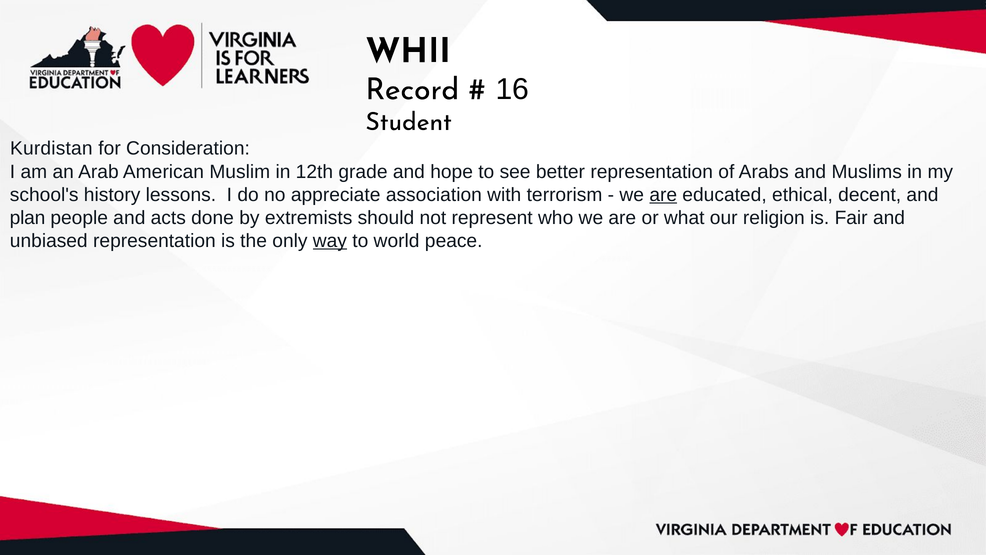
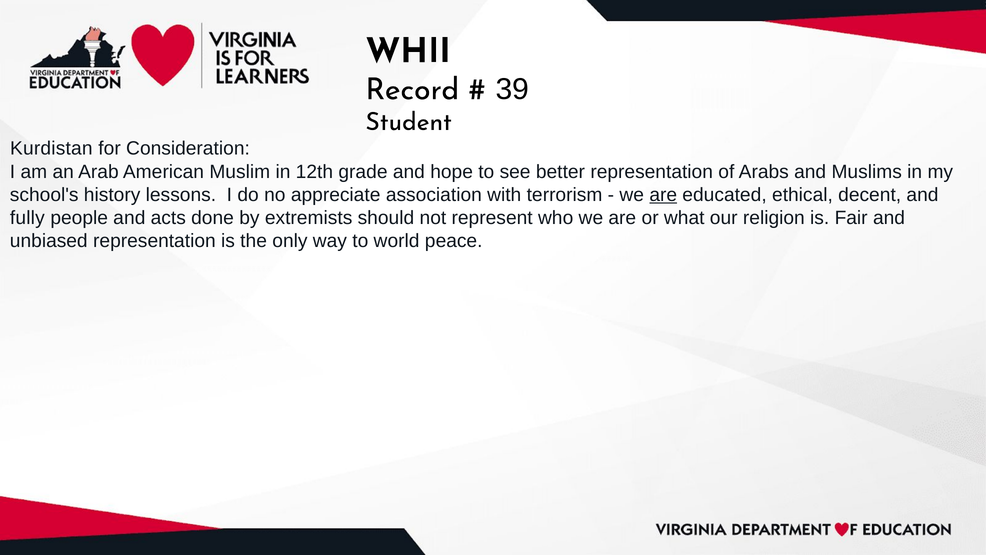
16: 16 -> 39
plan: plan -> fully
way underline: present -> none
